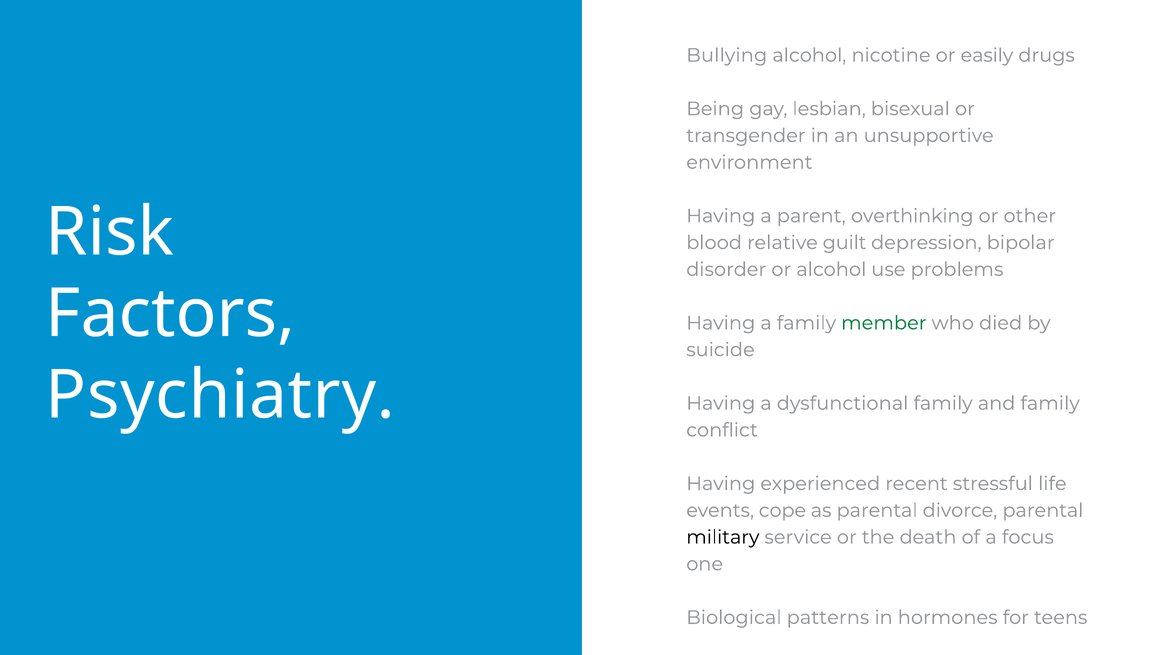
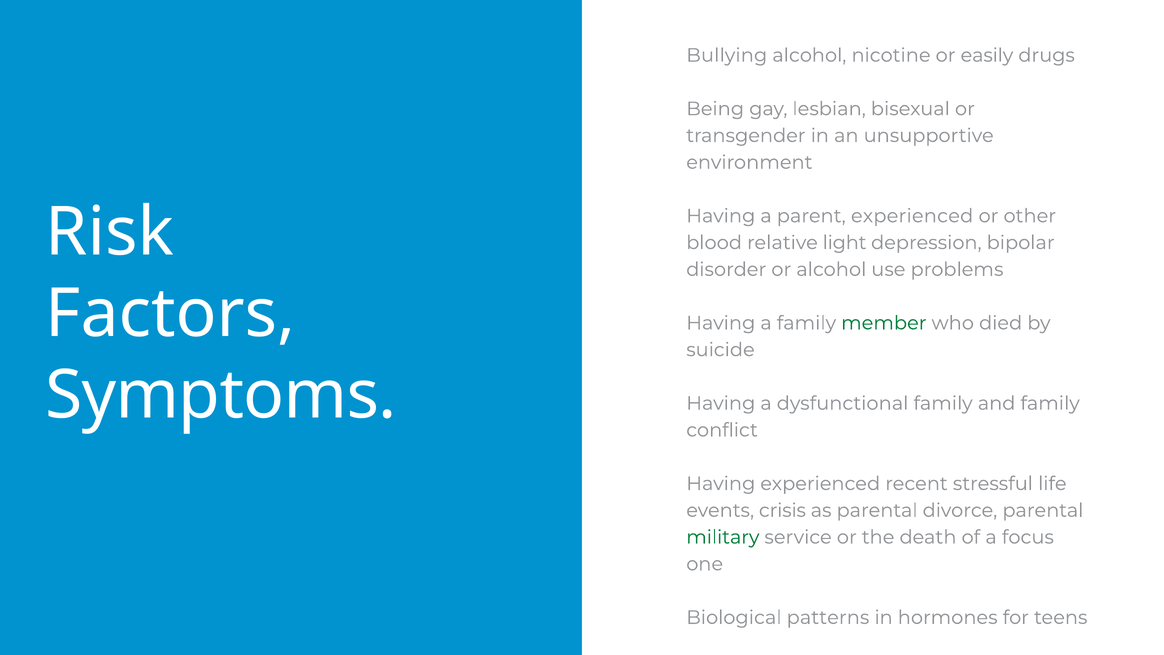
parent overthinking: overthinking -> experienced
guilt: guilt -> light
Psychiatry: Psychiatry -> Symptoms
cope: cope -> crisis
military colour: black -> green
